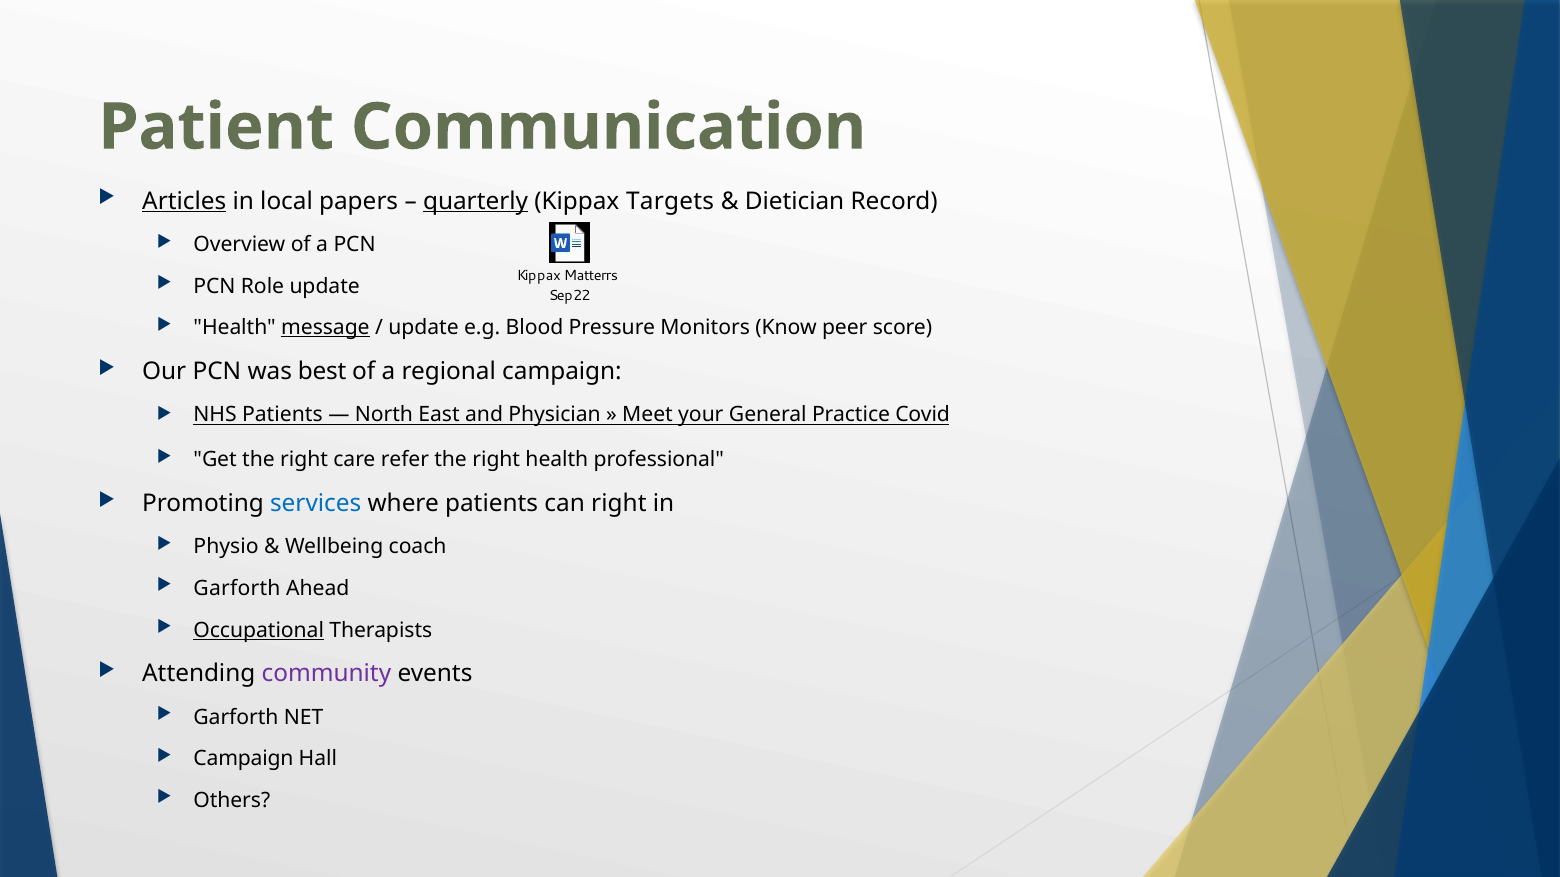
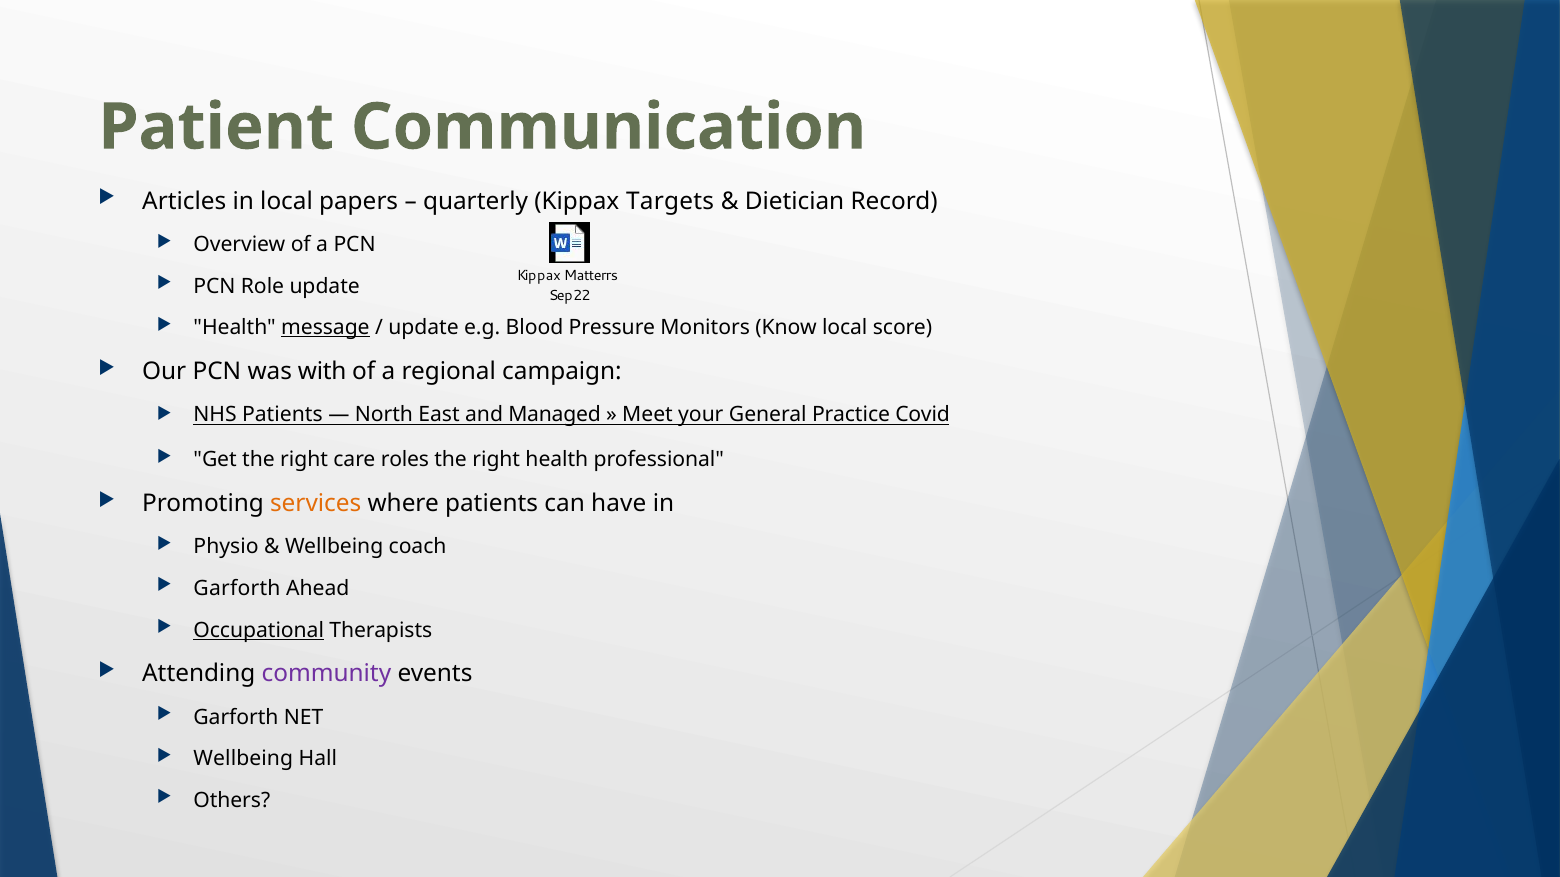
Articles underline: present -> none
quarterly underline: present -> none
Know peer: peer -> local
best: best -> with
Physician: Physician -> Managed
refer: refer -> roles
services colour: blue -> orange
can right: right -> have
Campaign at (243, 759): Campaign -> Wellbeing
